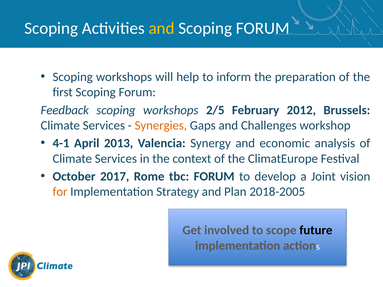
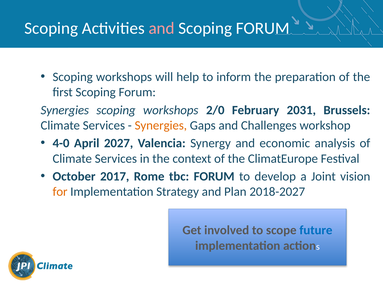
and at (162, 28) colour: yellow -> pink
Feedback at (65, 110): Feedback -> Synergies
2/5: 2/5 -> 2/0
2012: 2012 -> 2031
4-1: 4-1 -> 4-0
2013: 2013 -> 2027
2018-2005: 2018-2005 -> 2018-2027
future colour: black -> blue
